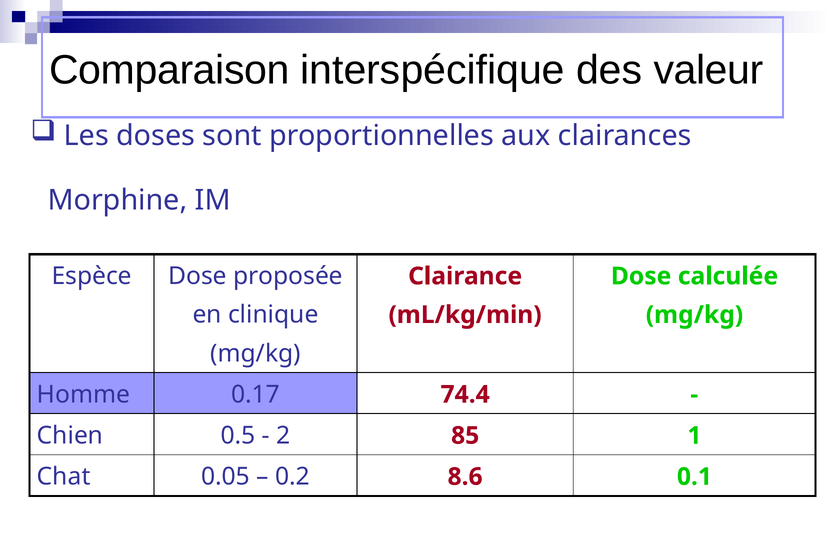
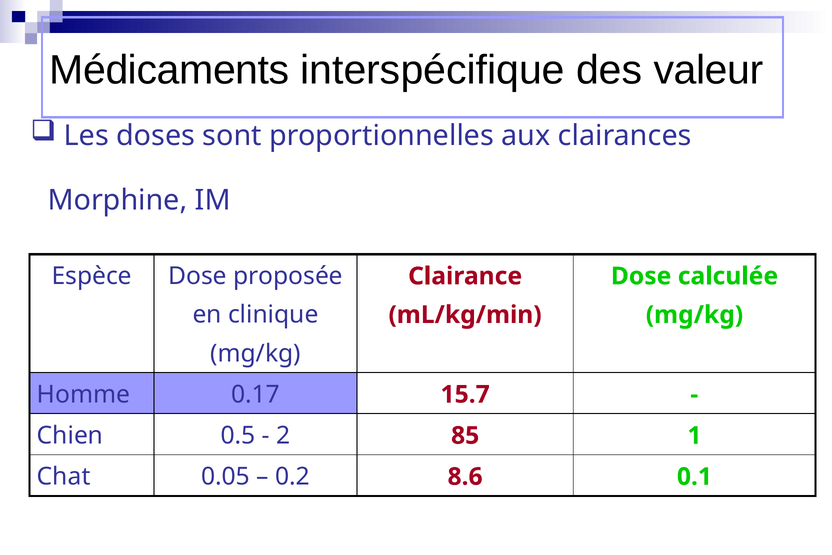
Comparaison: Comparaison -> Médicaments
74.4: 74.4 -> 15.7
